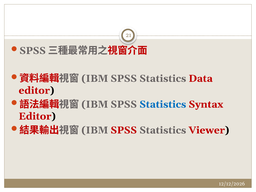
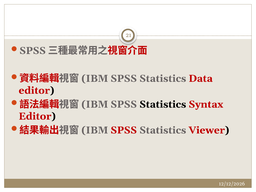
Statistics at (163, 104) colour: blue -> black
